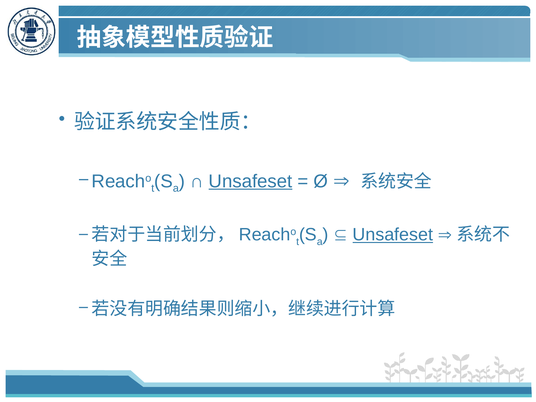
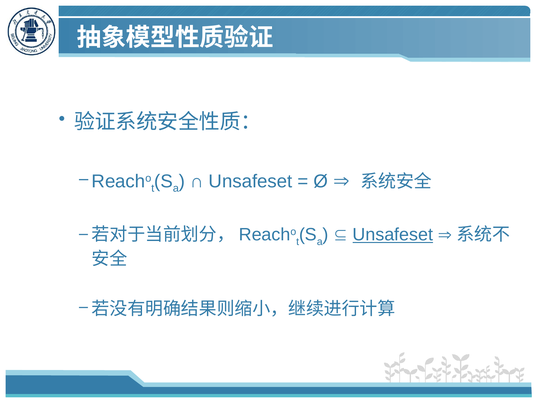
Unsafeset at (250, 181) underline: present -> none
